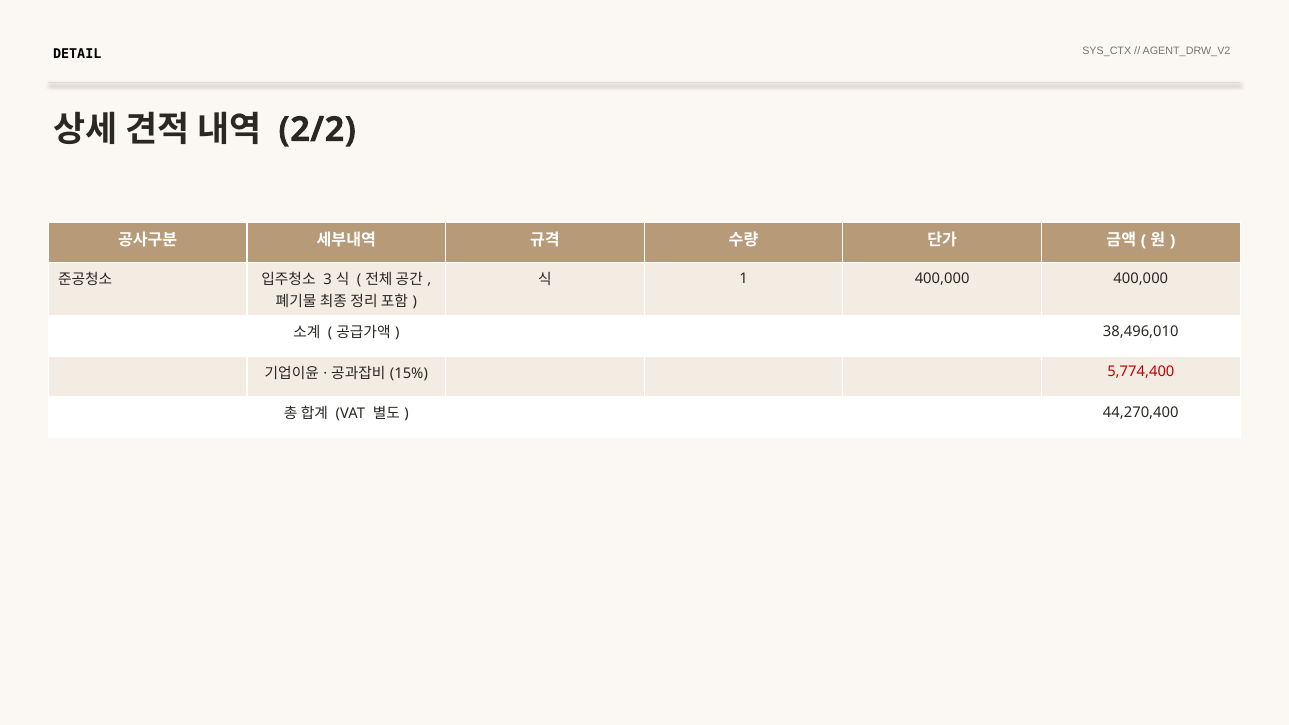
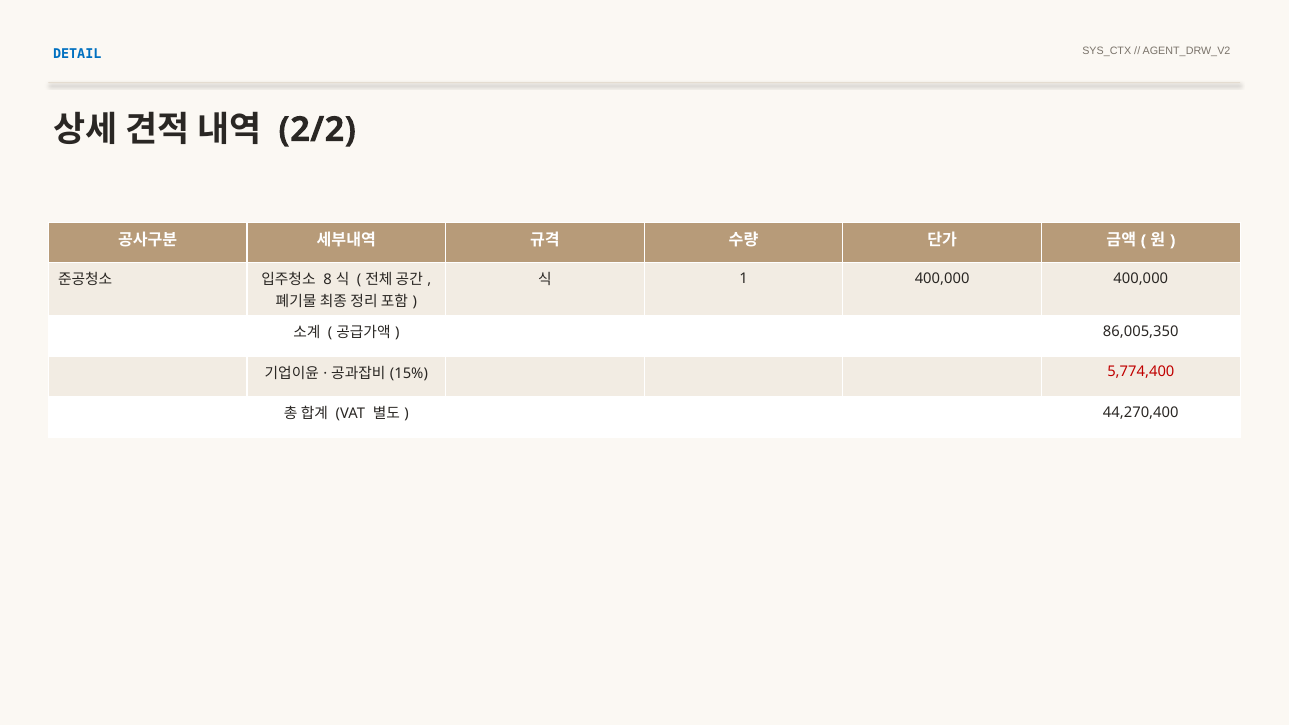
DETAIL colour: black -> blue
3: 3 -> 8
38,496,010: 38,496,010 -> 86,005,350
